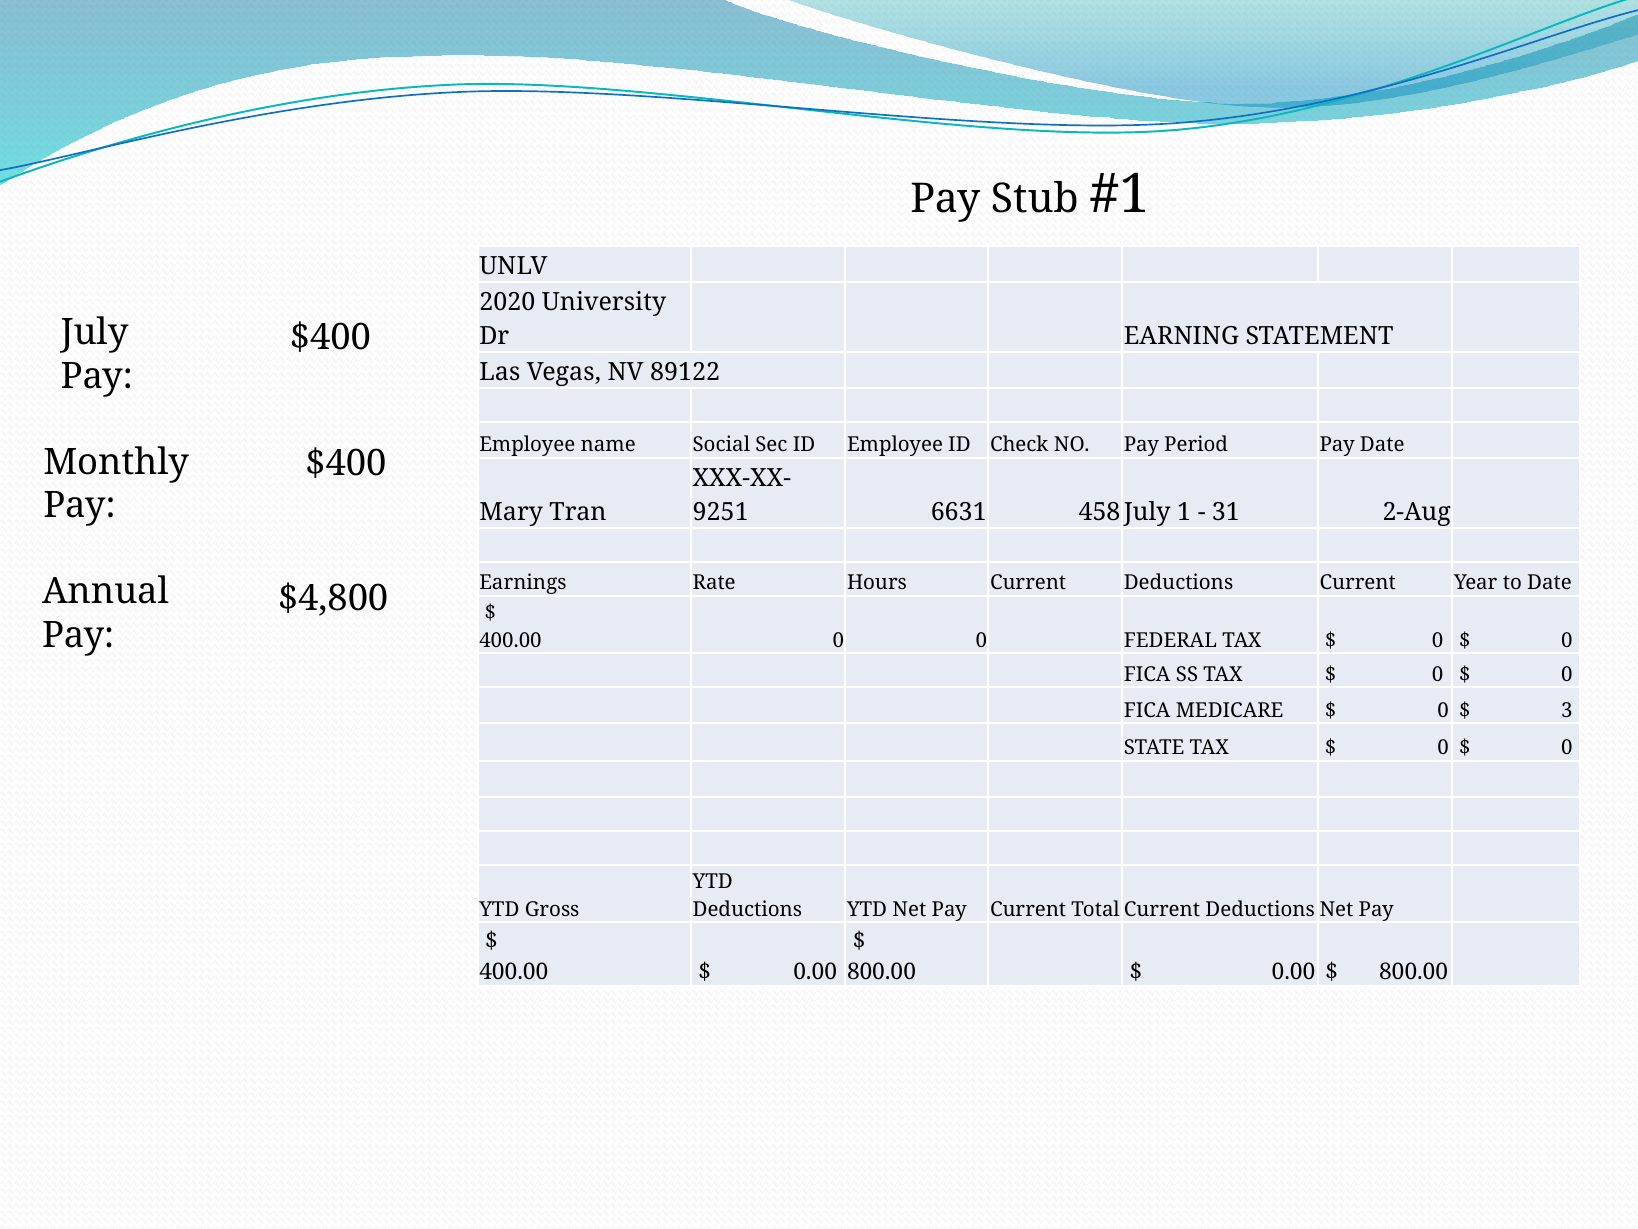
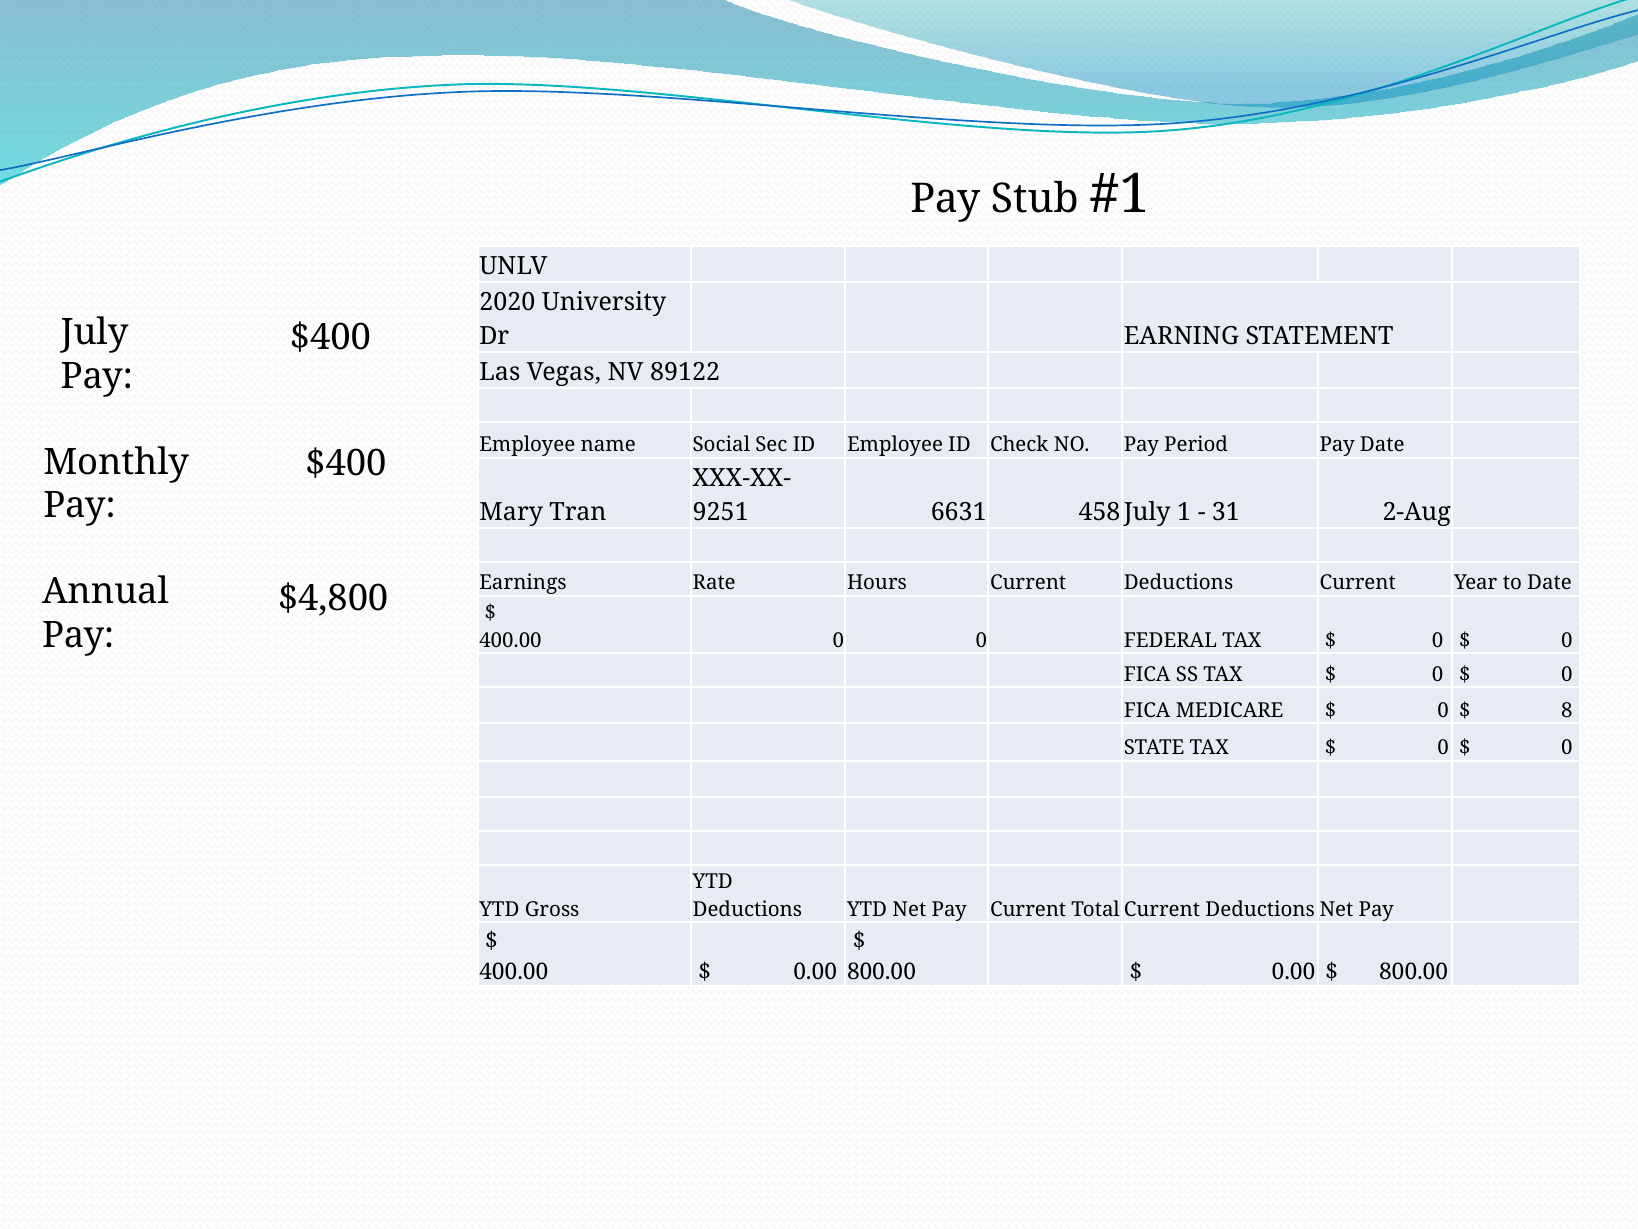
3: 3 -> 8
